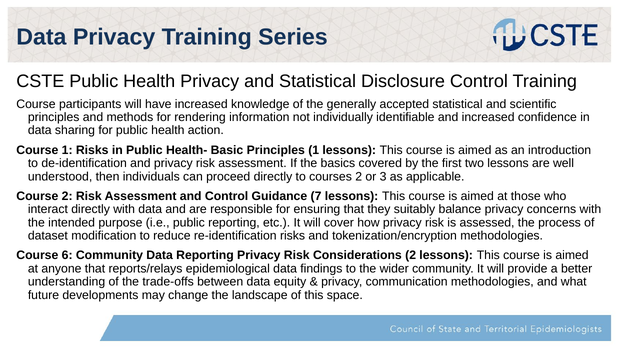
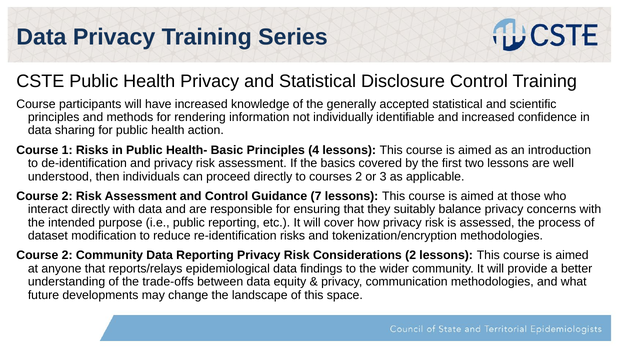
Principles 1: 1 -> 4
6 at (67, 255): 6 -> 2
